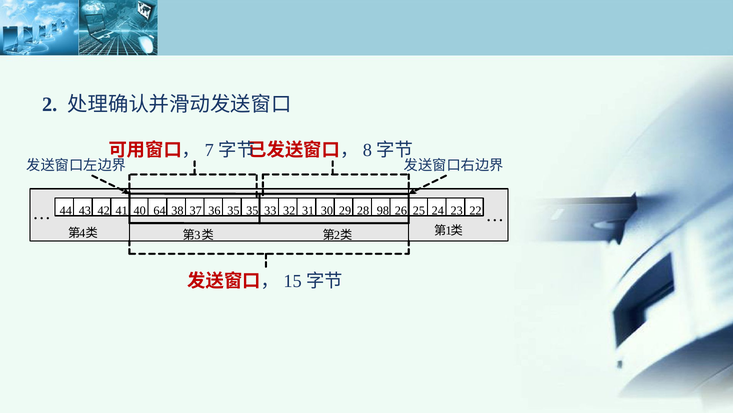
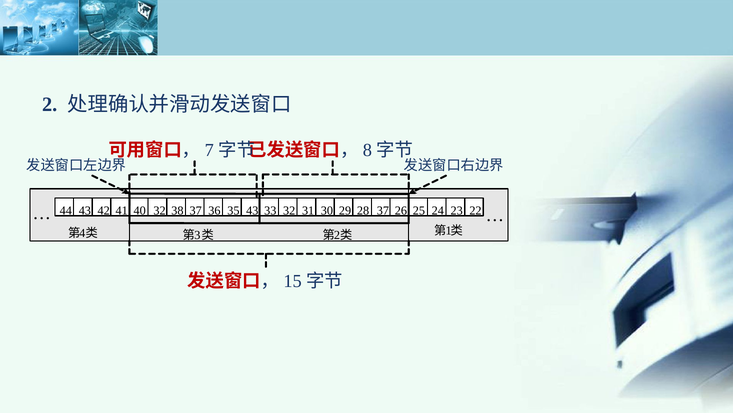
40 64: 64 -> 32
35 35: 35 -> 43
28 98: 98 -> 37
